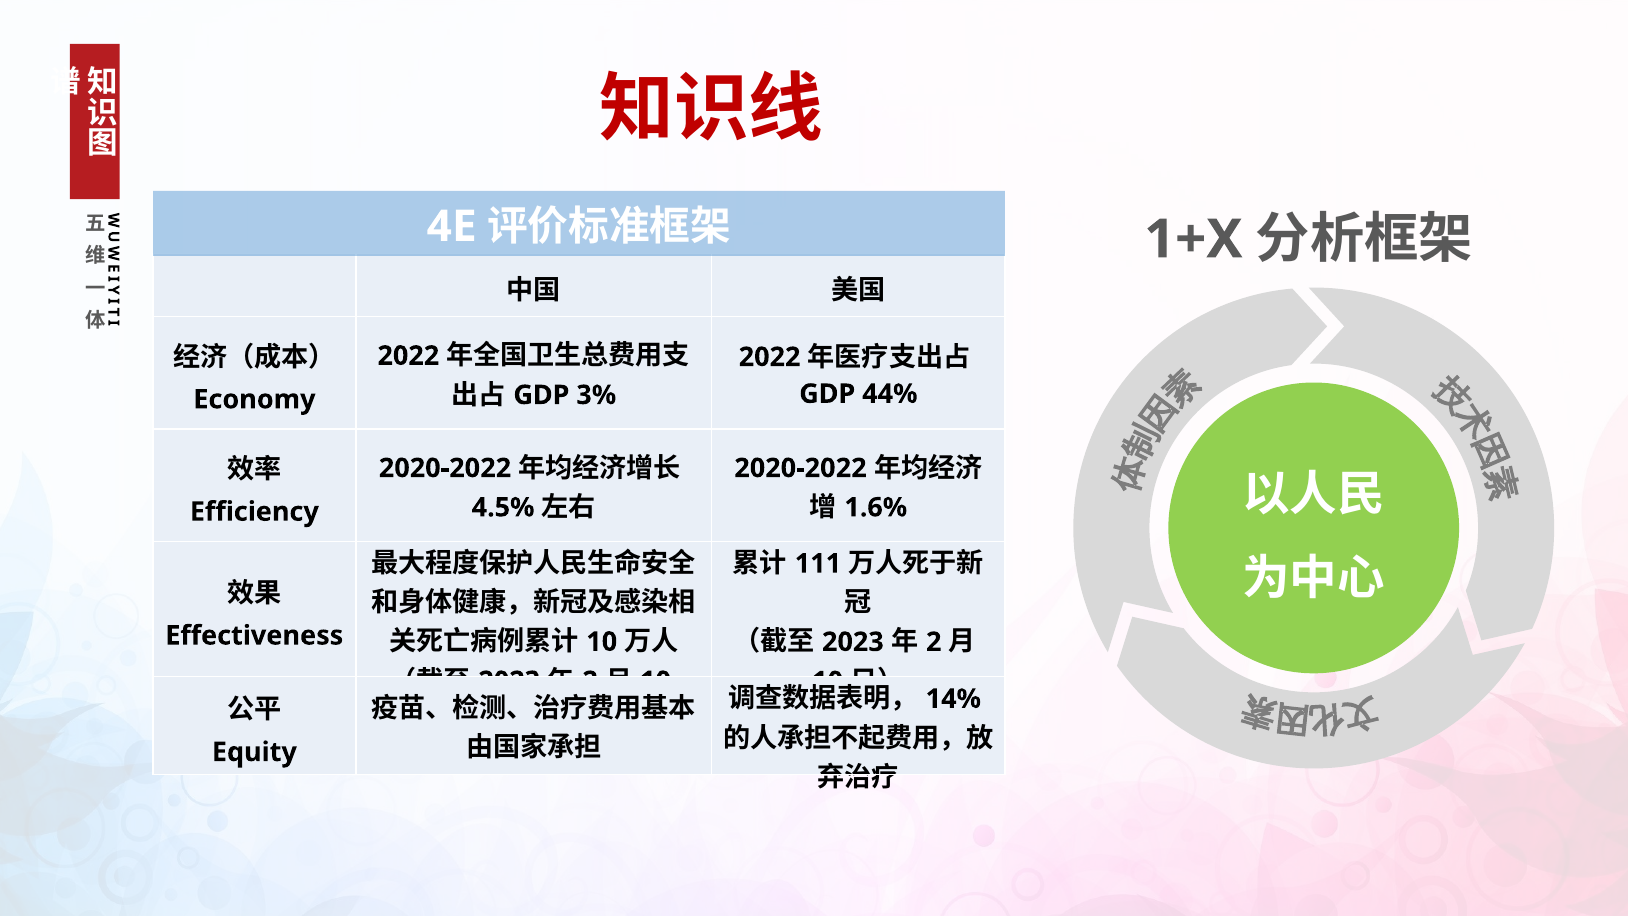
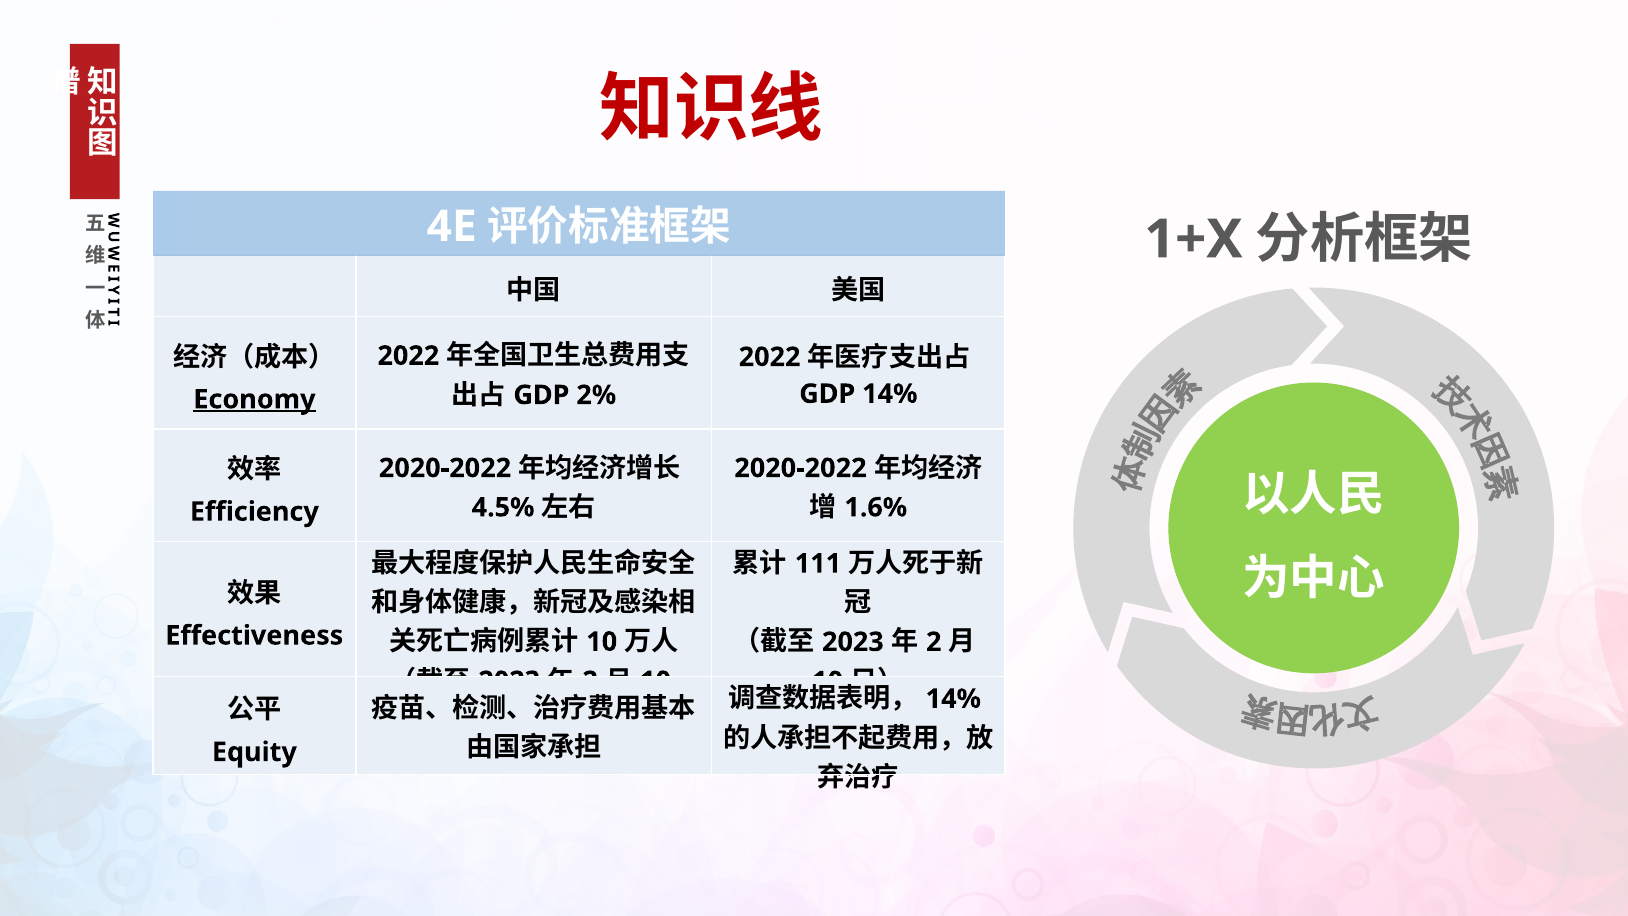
3%: 3% -> 2%
44% at (890, 394): 44% -> 14%
Economy underline: none -> present
